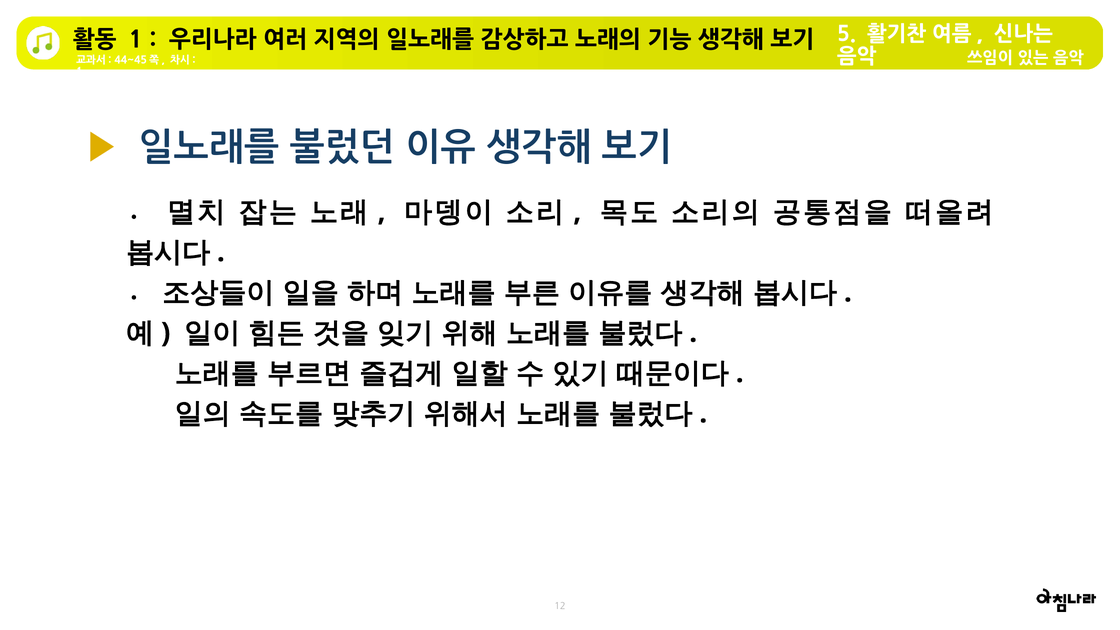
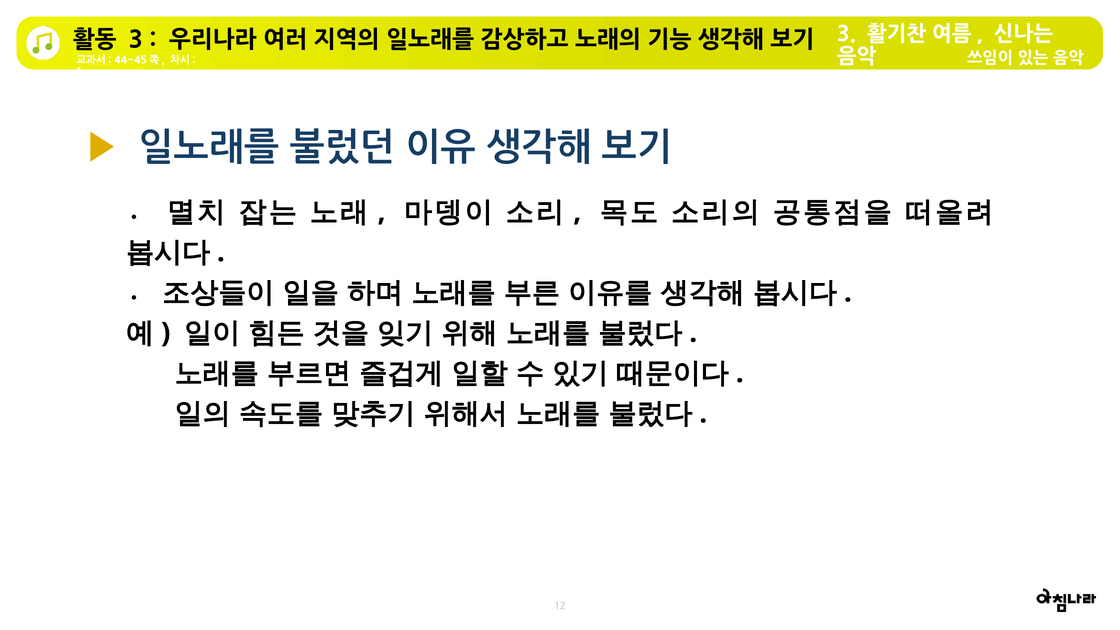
1 at (136, 40): 1 -> 3
5 at (846, 34): 5 -> 3
